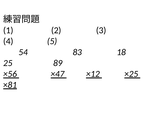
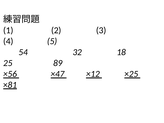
83: 83 -> 32
